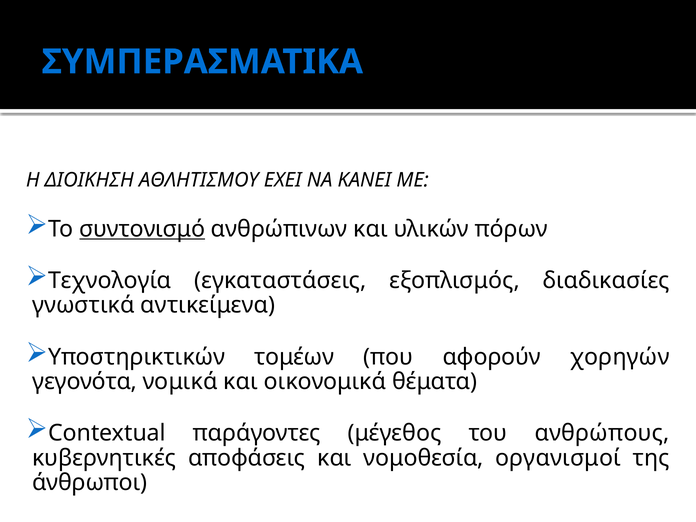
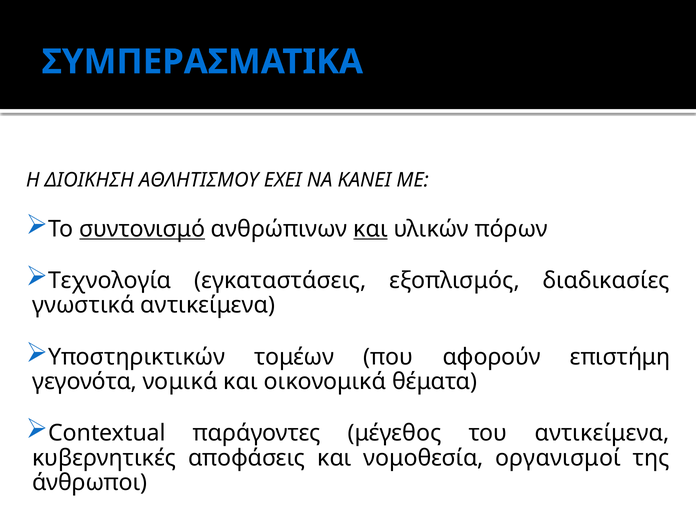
και at (370, 229) underline: none -> present
χορηγών: χορηγών -> επιστήμη
του ανθρώπους: ανθρώπους -> αντικείμενα
